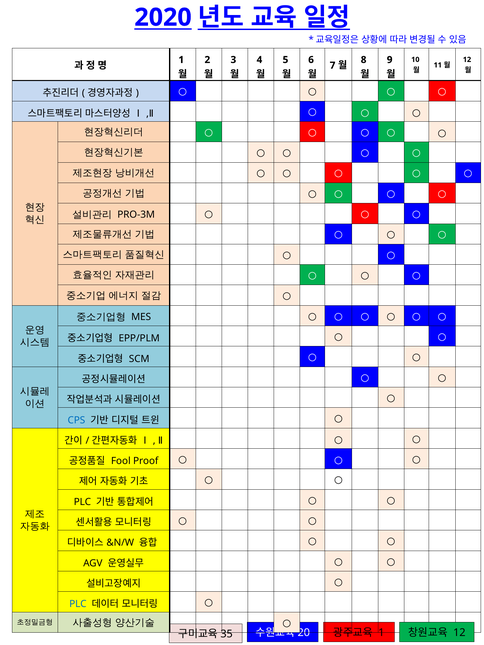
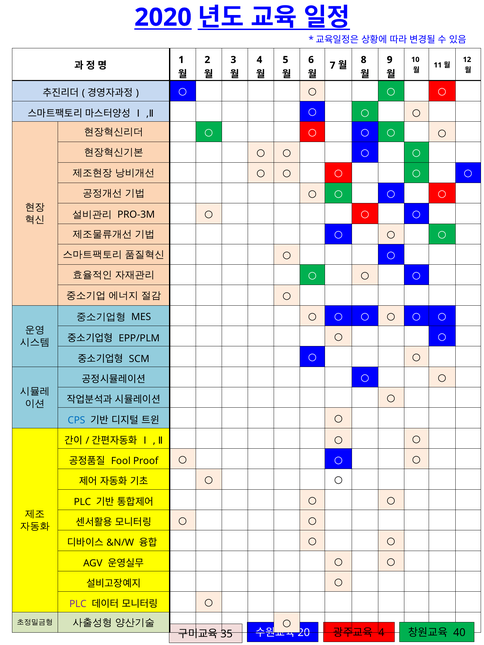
PLC at (78, 604) colour: blue -> purple
1 at (381, 633): 1 -> 4
12 at (459, 633): 12 -> 40
